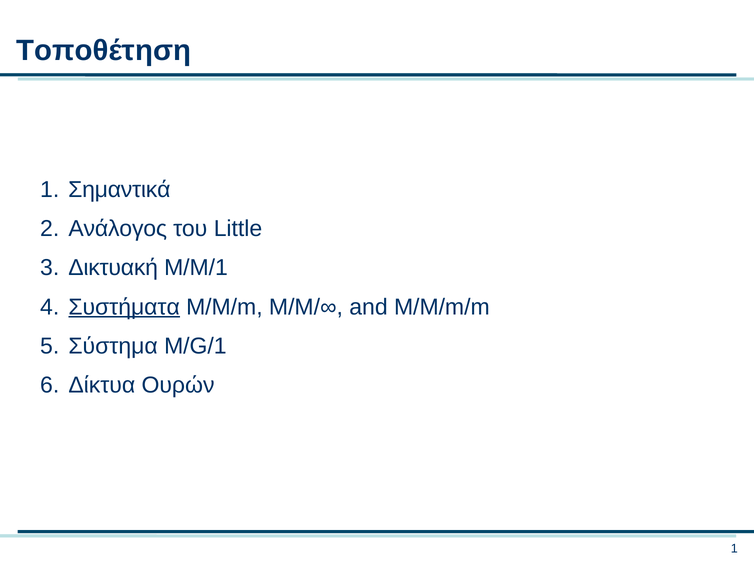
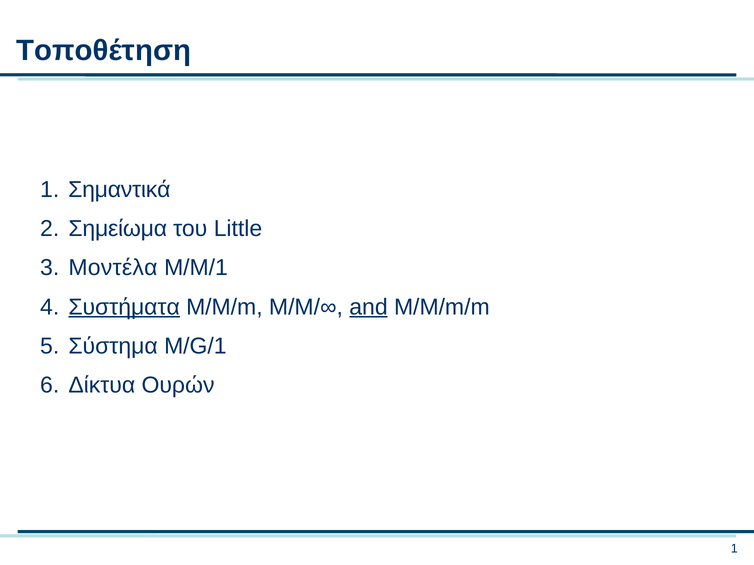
Ανάλογος: Ανάλογος -> Σημείωμα
Δικτυακή: Δικτυακή -> Μοντέλα
and underline: none -> present
